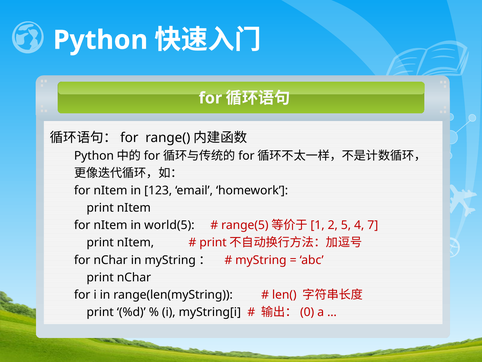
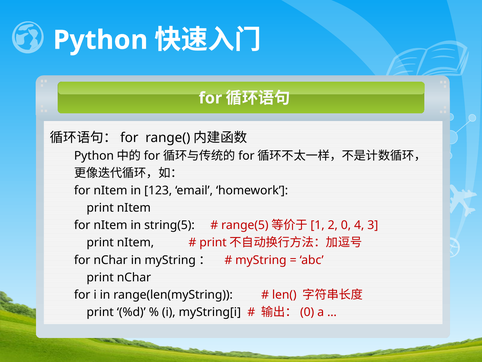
world(5: world(5 -> string(5
5: 5 -> 0
7: 7 -> 3
